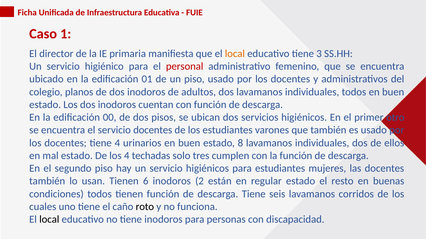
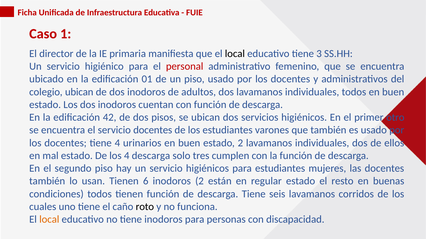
local at (235, 54) colour: orange -> black
colegio planos: planos -> ubican
00: 00 -> 42
estado 8: 8 -> 2
4 techadas: techadas -> descarga
local at (49, 220) colour: black -> orange
